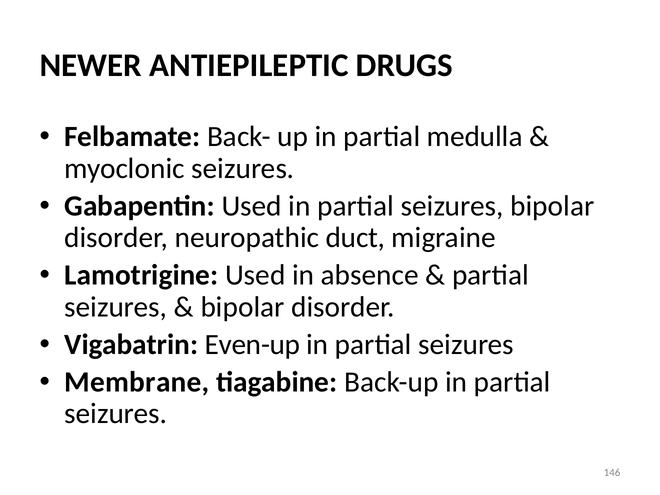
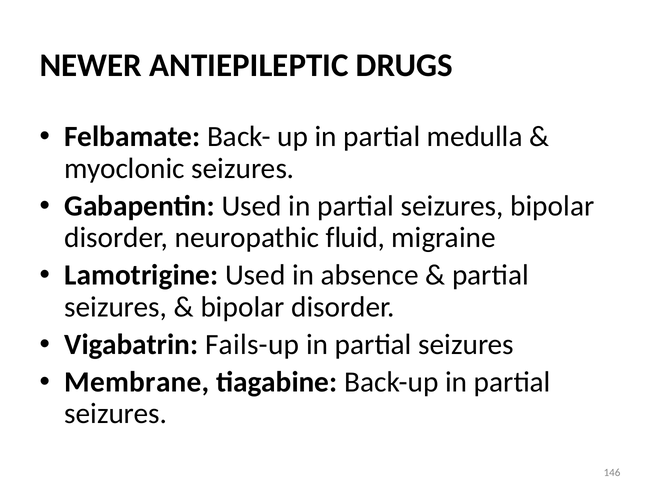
duct: duct -> fluid
Even-up: Even-up -> Fails-up
